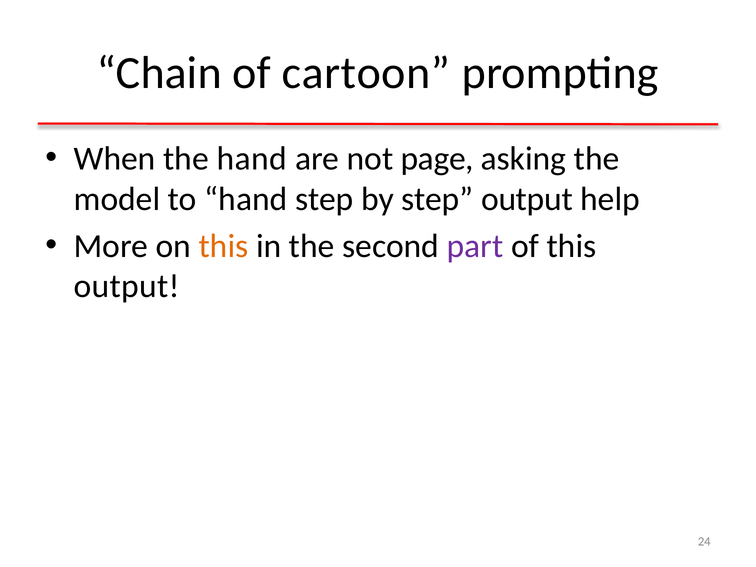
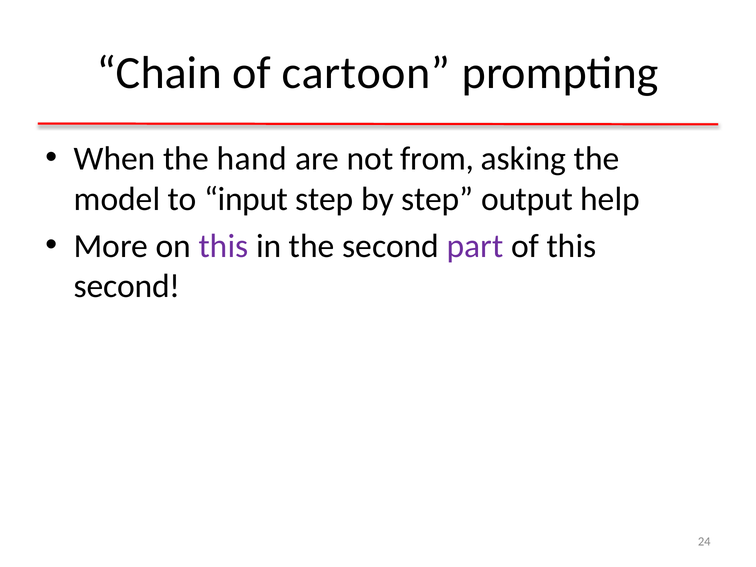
page: page -> from
to hand: hand -> input
this at (224, 246) colour: orange -> purple
output at (127, 286): output -> second
